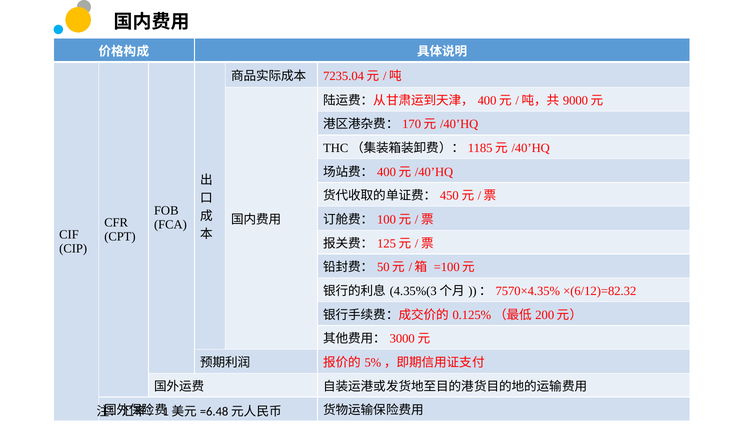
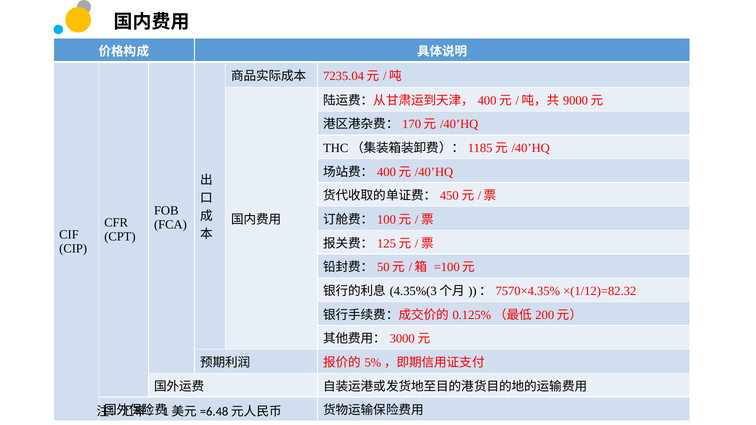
×(6/12)=82.32: ×(6/12)=82.32 -> ×(1/12)=82.32
